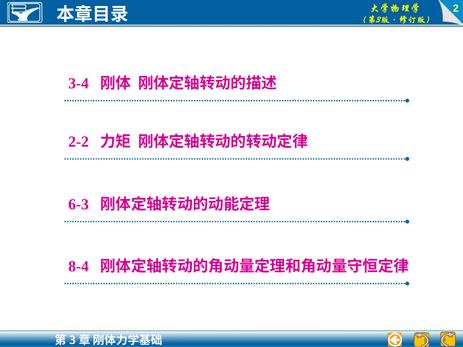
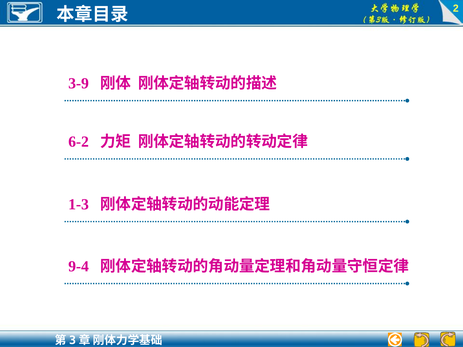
3-4: 3-4 -> 3-9
2-2: 2-2 -> 6-2
6-3: 6-3 -> 1-3
8-4: 8-4 -> 9-4
